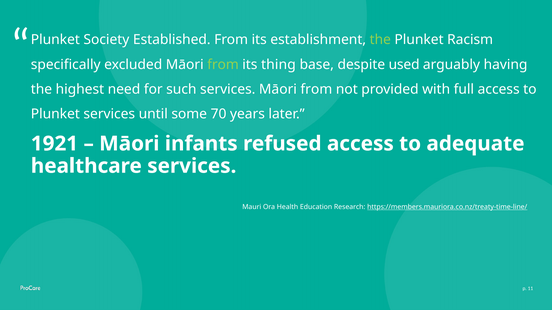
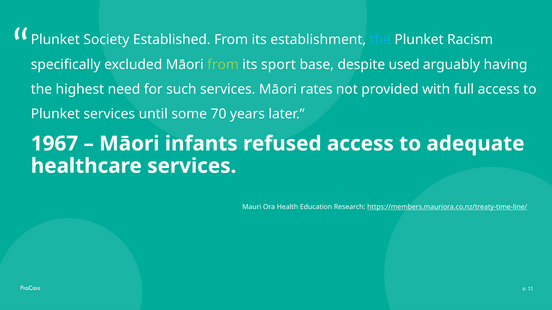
the at (380, 40) colour: light green -> light blue
thing: thing -> sport
services Māori from: from -> rates
1921: 1921 -> 1967
